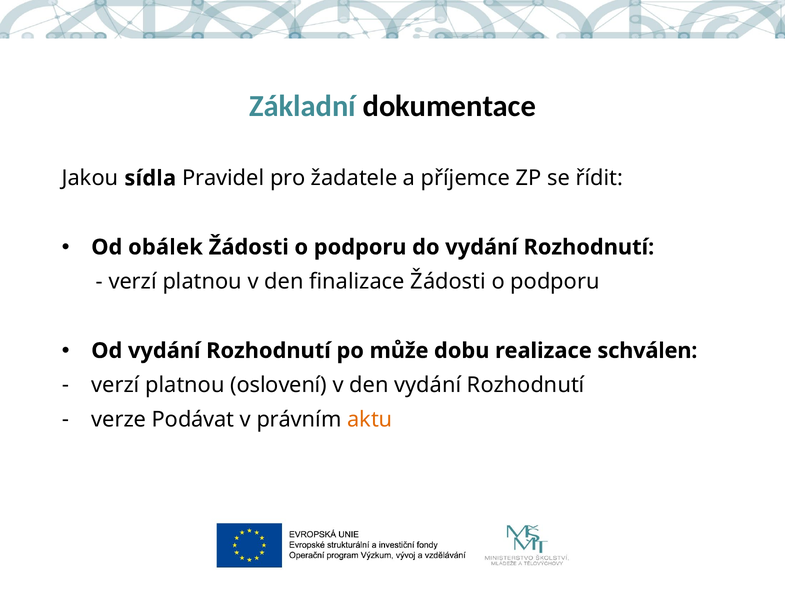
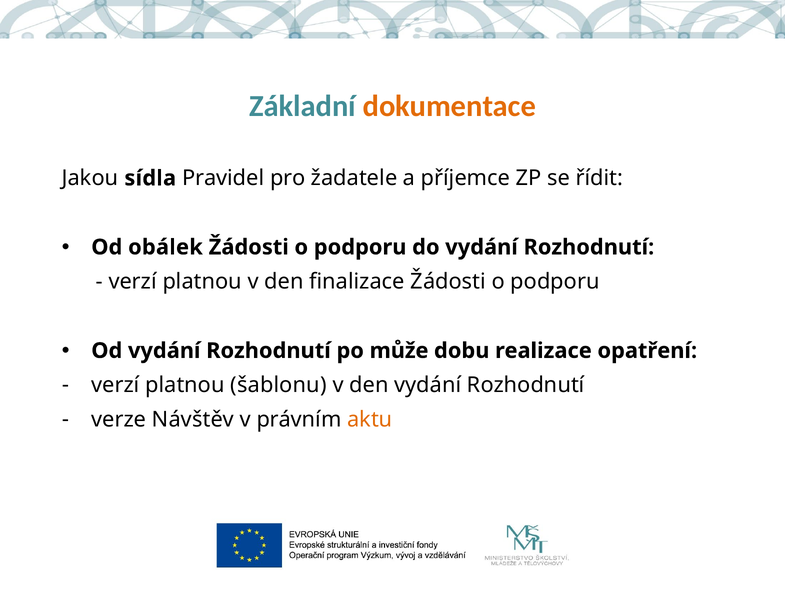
dokumentace colour: black -> orange
schválen: schválen -> opatření
oslovení: oslovení -> šablonu
Podávat: Podávat -> Návštěv
